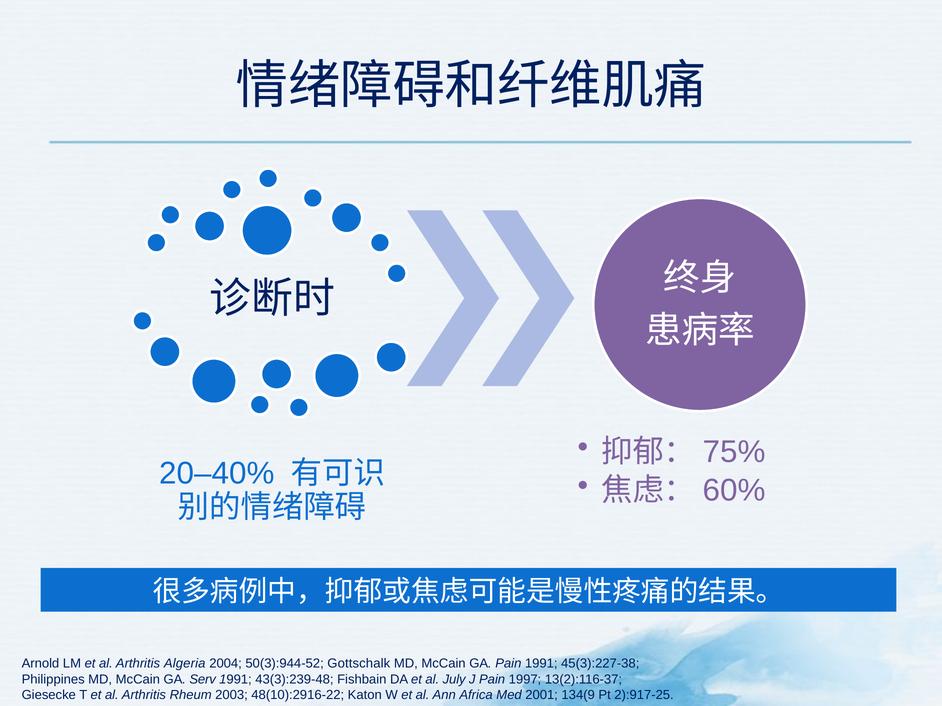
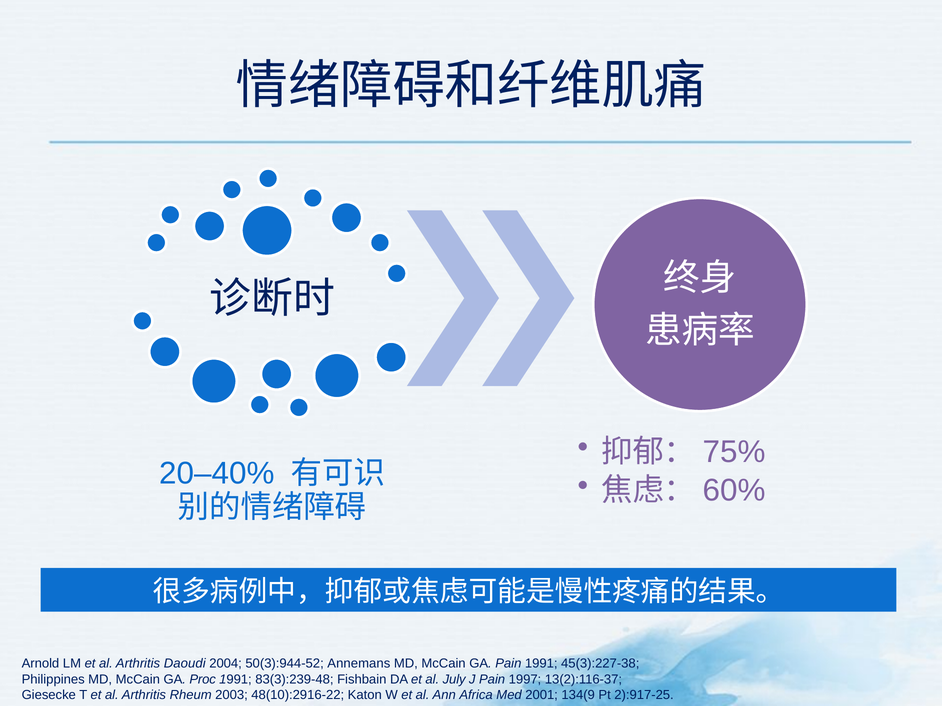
Algeria: Algeria -> Daoudi
Gottschalk: Gottschalk -> Annemans
Serv: Serv -> Proc
43(3):239-48: 43(3):239-48 -> 83(3):239-48
